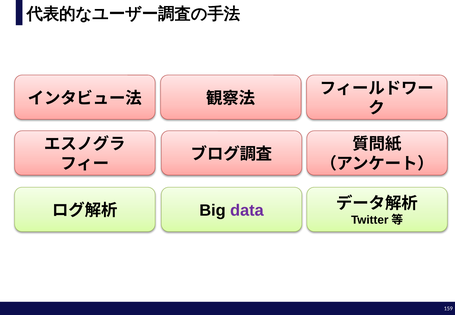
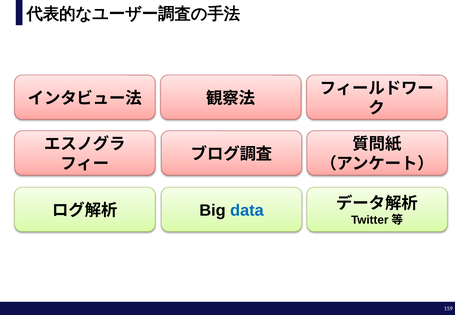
data colour: purple -> blue
